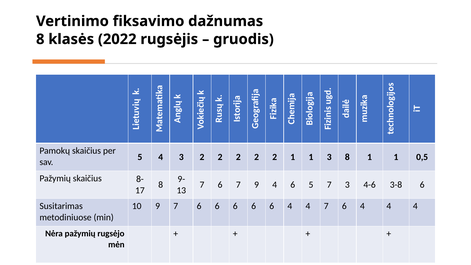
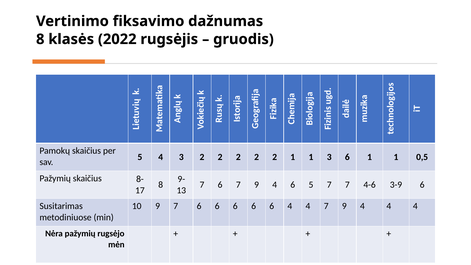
3 8: 8 -> 6
7 3: 3 -> 7
3-8: 3-8 -> 3-9
4 7 6: 6 -> 9
